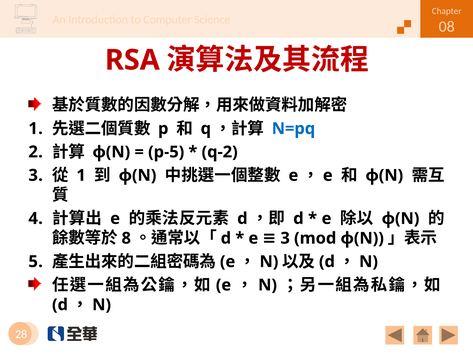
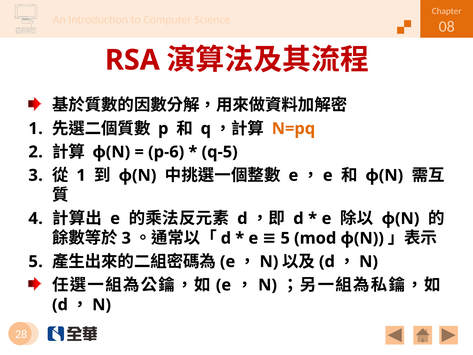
N=pq colour: blue -> orange
p-5: p-5 -> p-6
q-2: q-2 -> q-5
8 at (126, 238): 8 -> 3
e 3: 3 -> 5
